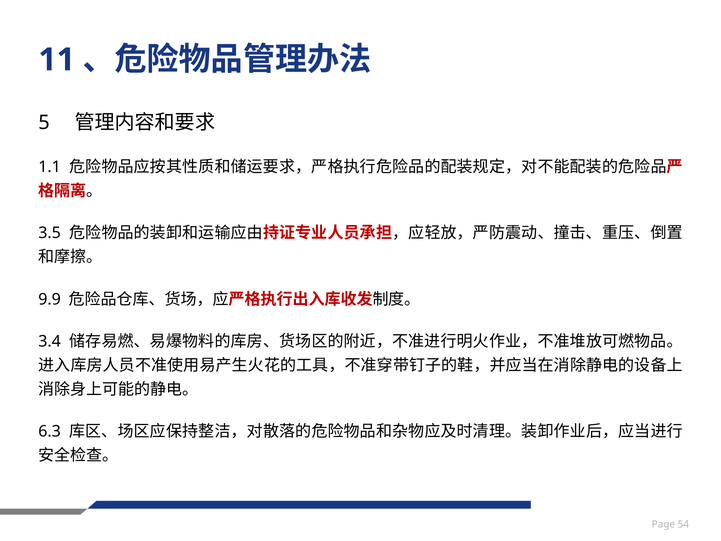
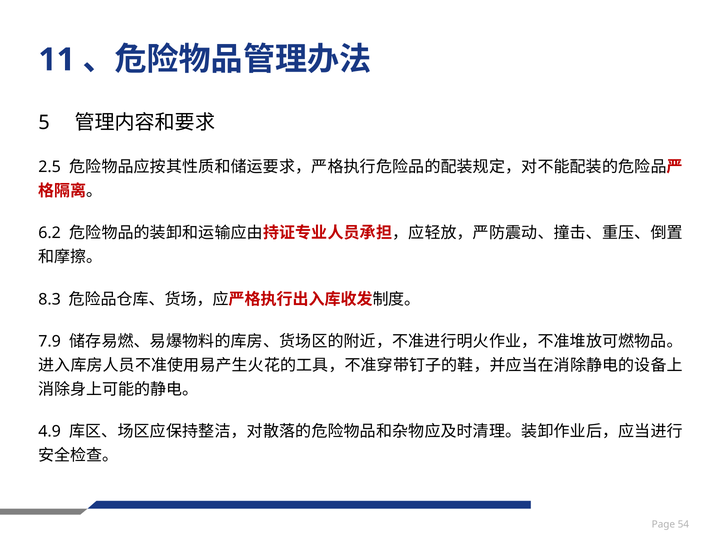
1.1: 1.1 -> 2.5
3.5: 3.5 -> 6.2
9.9: 9.9 -> 8.3
3.4: 3.4 -> 7.9
6.3: 6.3 -> 4.9
